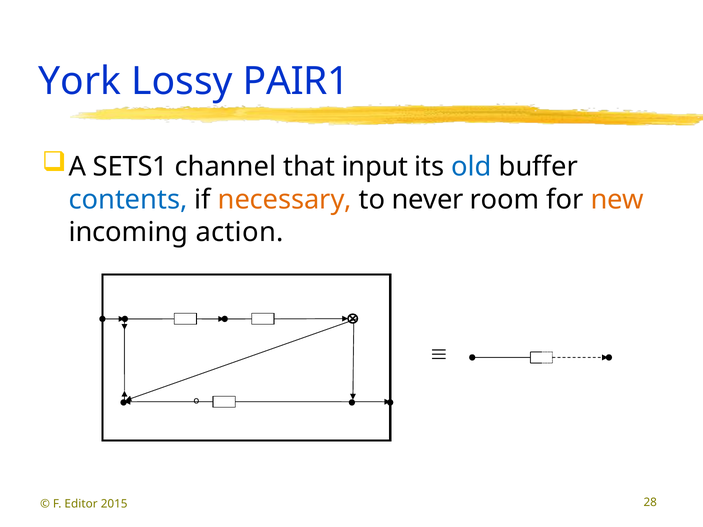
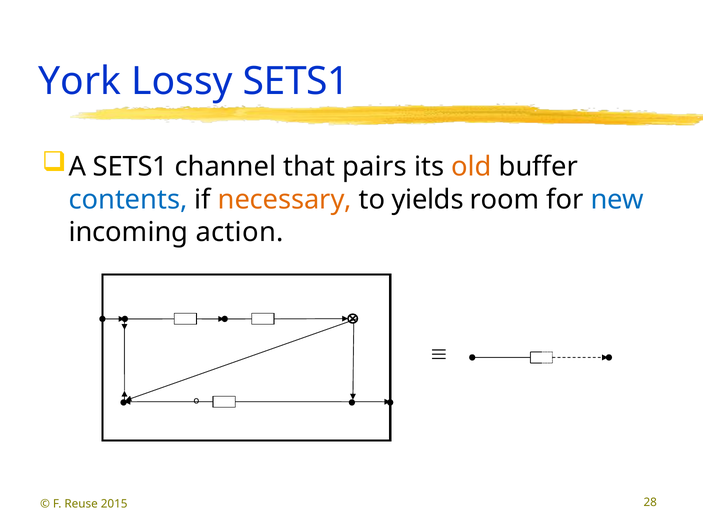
Lossy PAIR1: PAIR1 -> SETS1
input: input -> pairs
old colour: blue -> orange
never: never -> yields
new colour: orange -> blue
Editor: Editor -> Reuse
